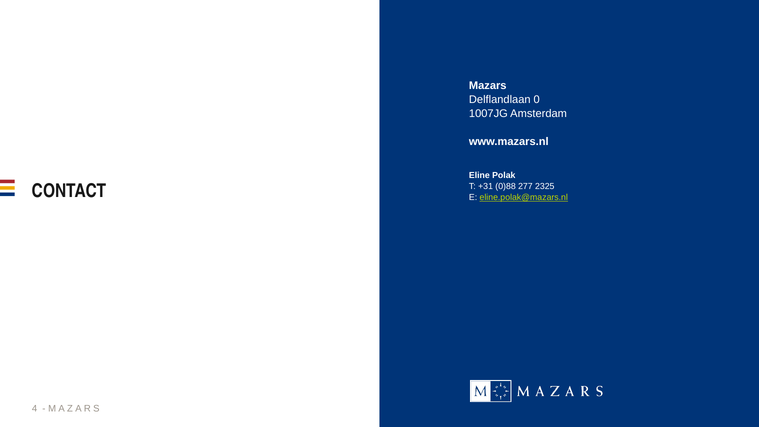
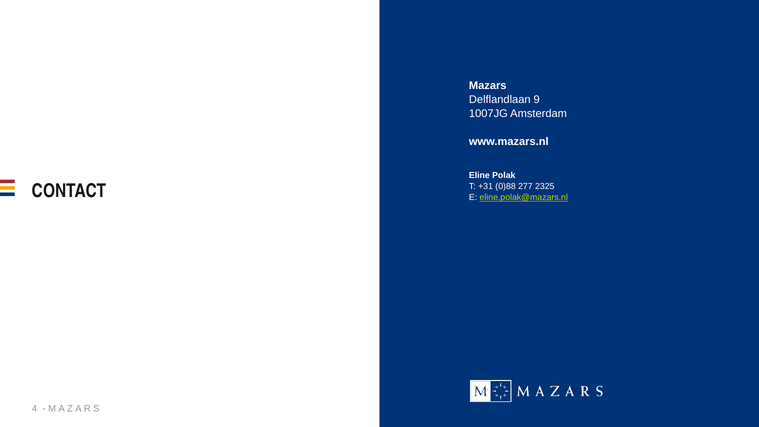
0: 0 -> 9
